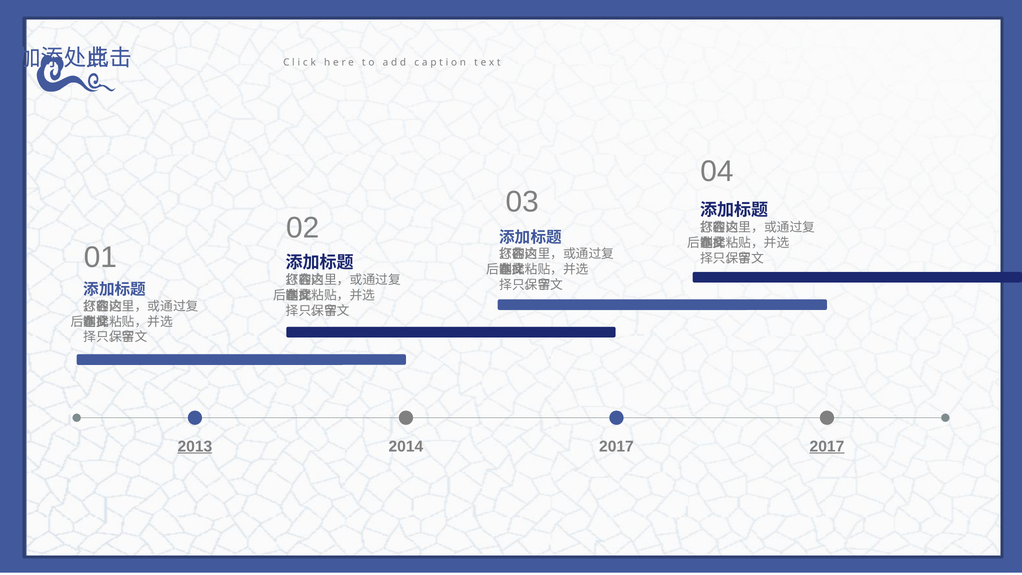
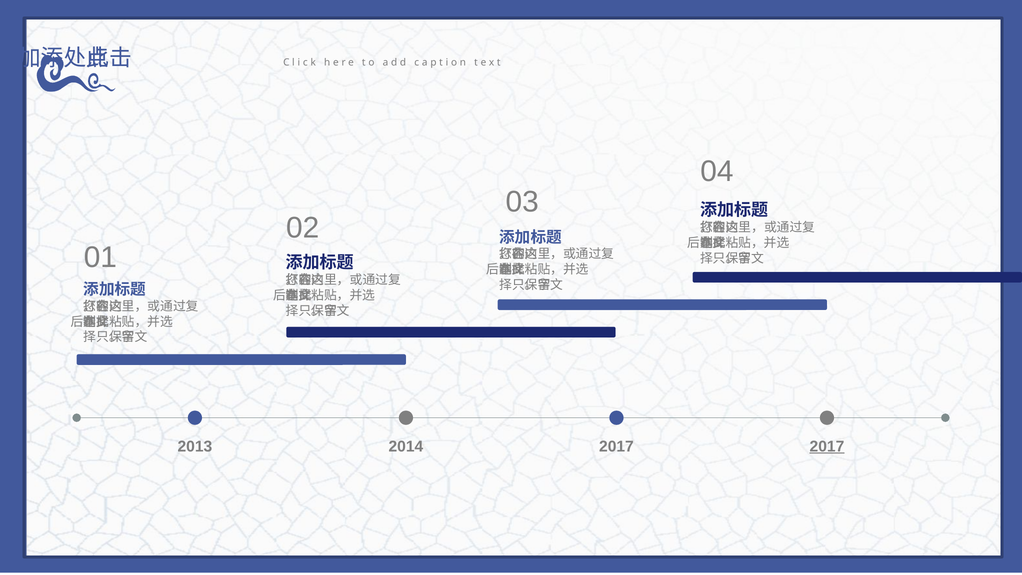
2013 underline: present -> none
